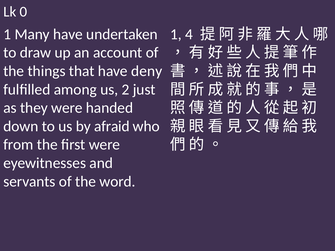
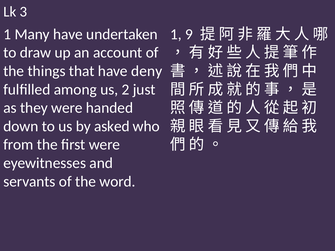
0: 0 -> 3
4: 4 -> 9
afraid: afraid -> asked
